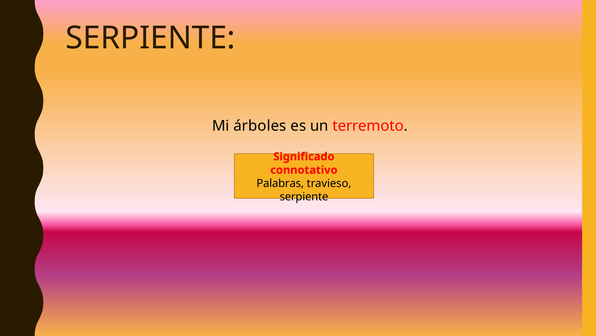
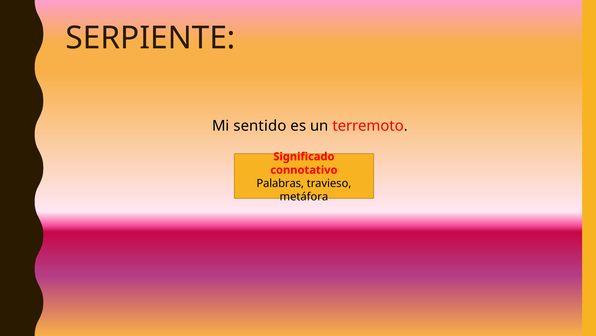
árboles: árboles -> sentido
serpiente at (304, 196): serpiente -> metáfora
